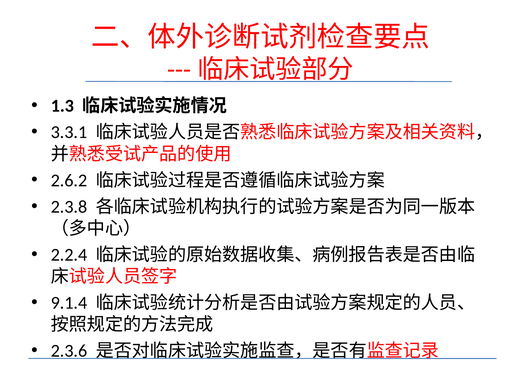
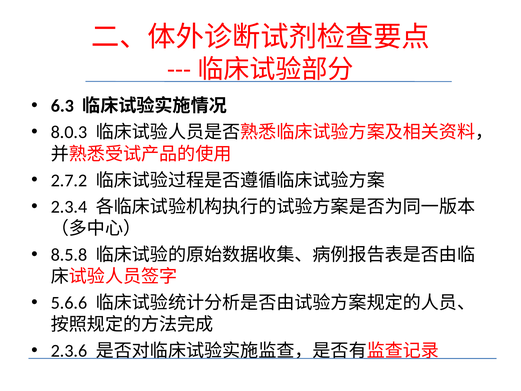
1.3: 1.3 -> 6.3
3.3.1: 3.3.1 -> 8.0.3
2.6.2: 2.6.2 -> 2.7.2
2.3.8: 2.3.8 -> 2.3.4
2.2.4: 2.2.4 -> 8.5.8
9.1.4: 9.1.4 -> 5.6.6
